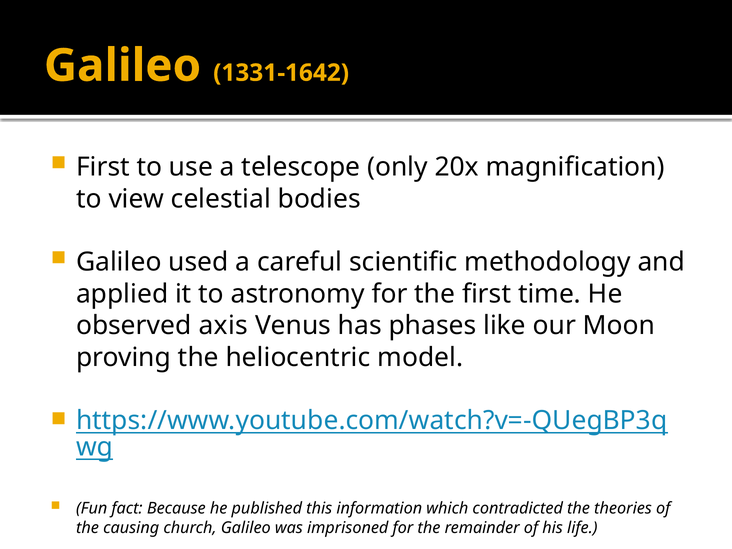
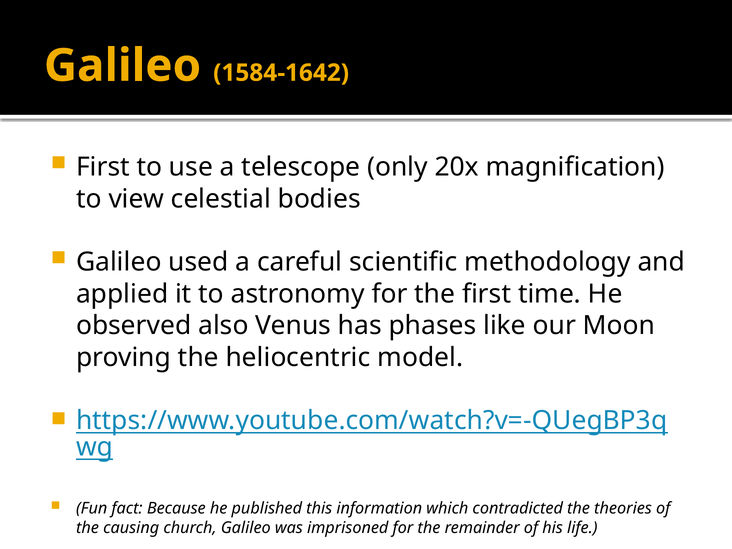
1331-1642: 1331-1642 -> 1584-1642
axis: axis -> also
